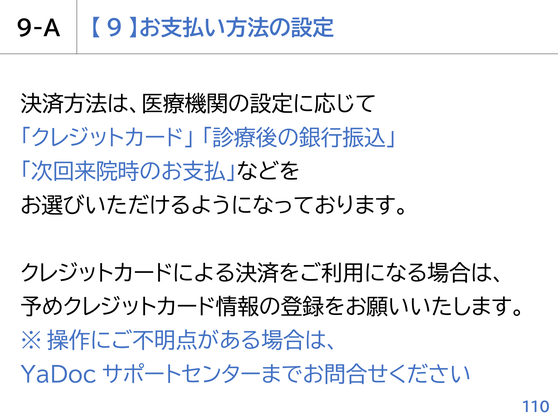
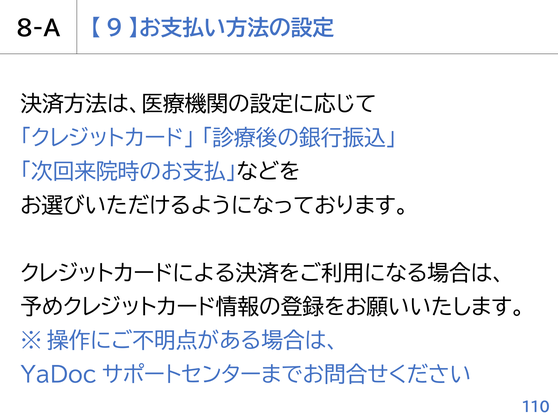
9-A: 9-A -> 8-A
